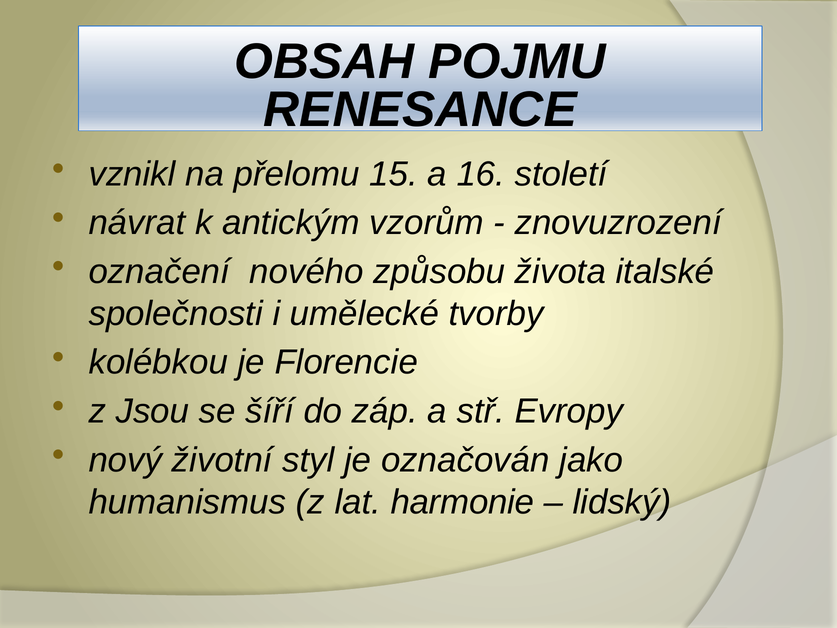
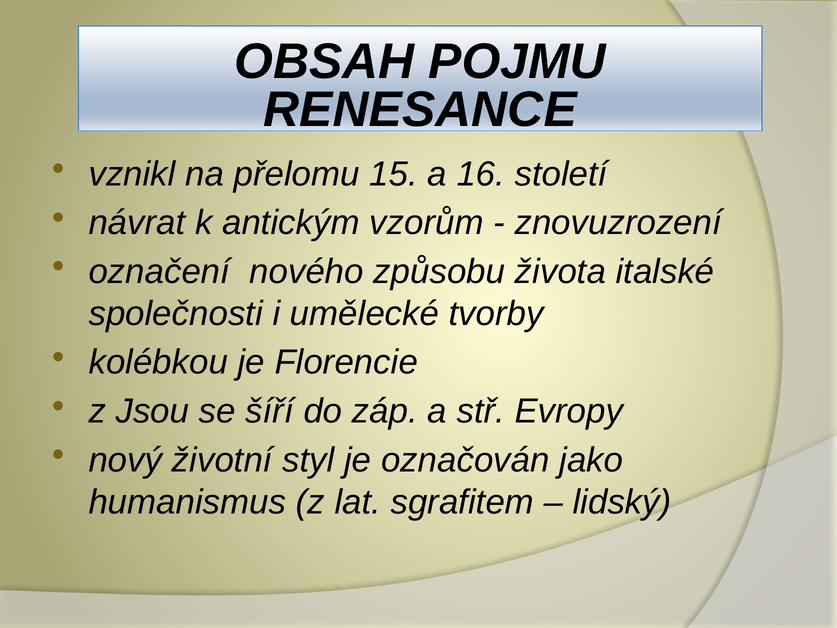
harmonie: harmonie -> sgrafitem
